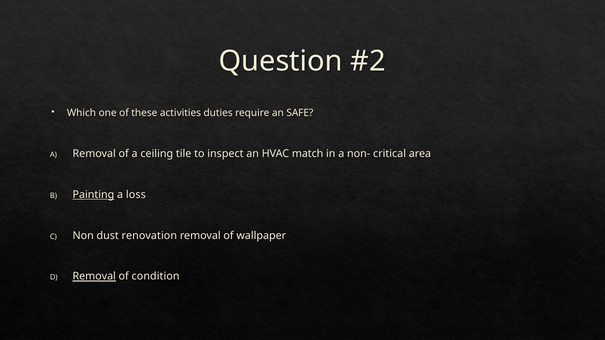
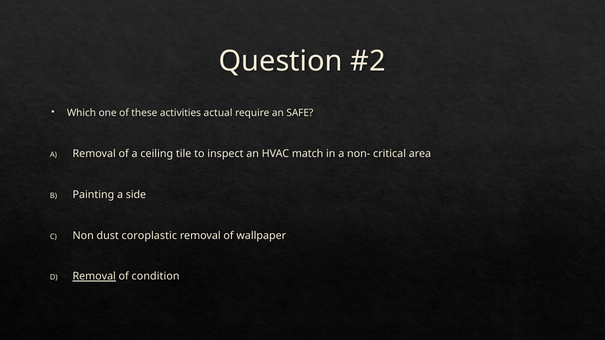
duties: duties -> actual
Painting underline: present -> none
loss: loss -> side
renovation: renovation -> coroplastic
